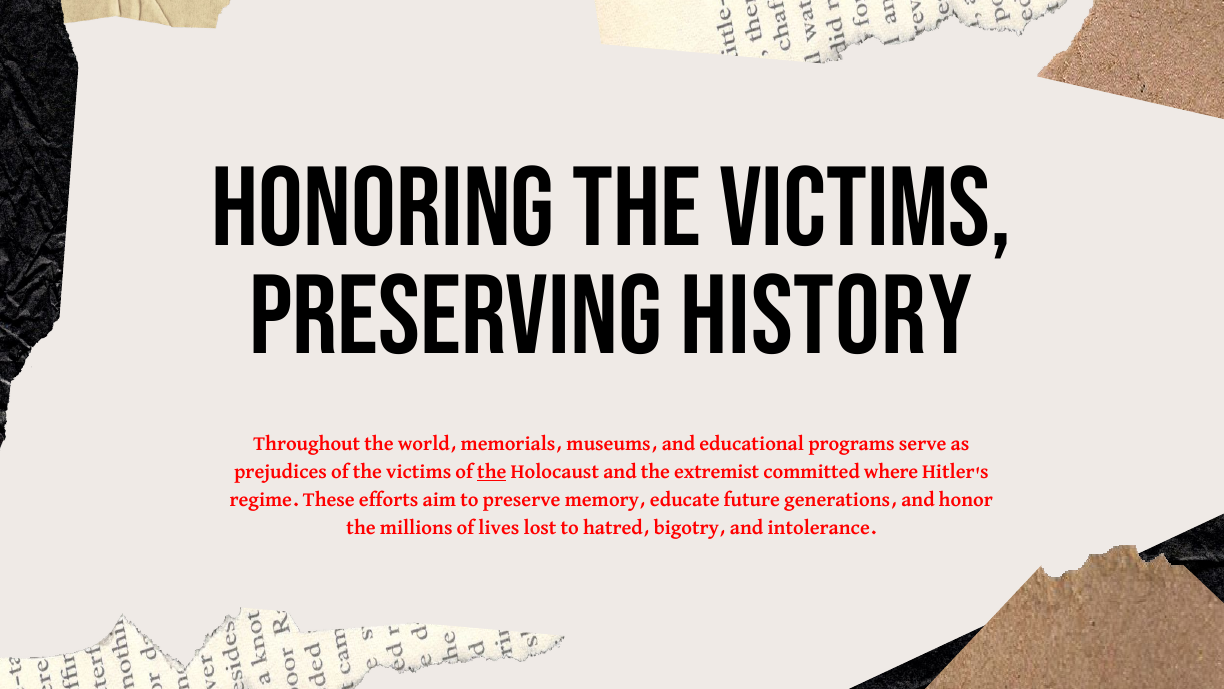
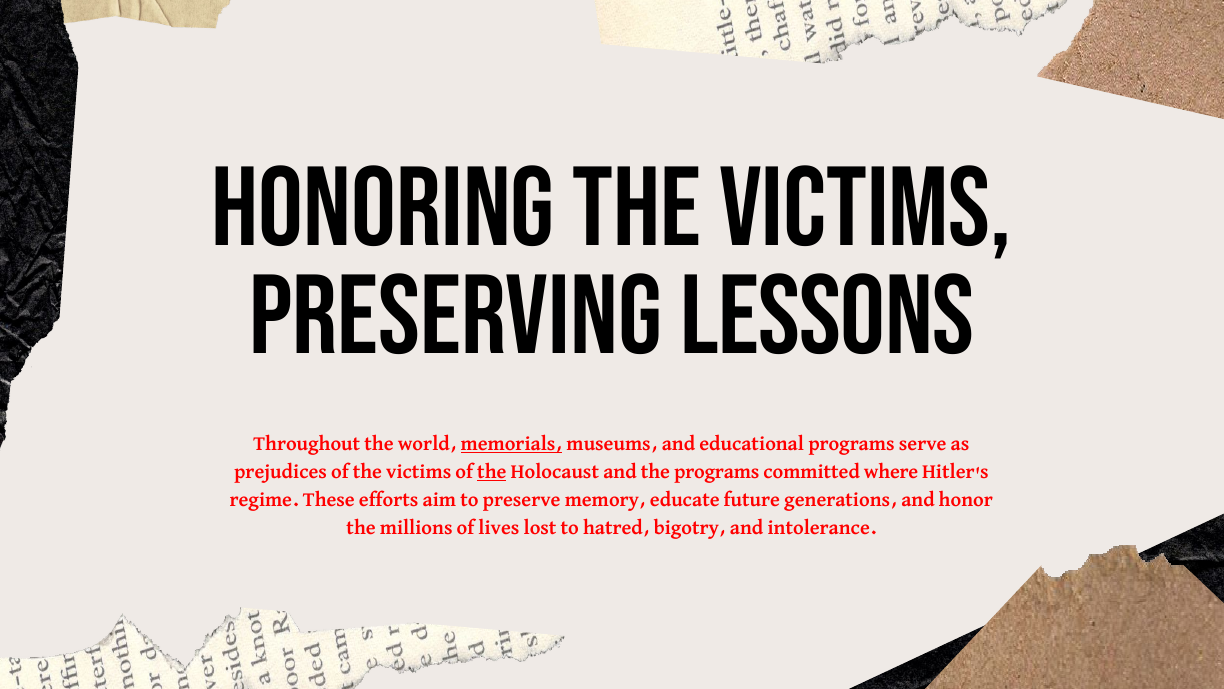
History: History -> Lessons
memorials underline: none -> present
the extremist: extremist -> programs
